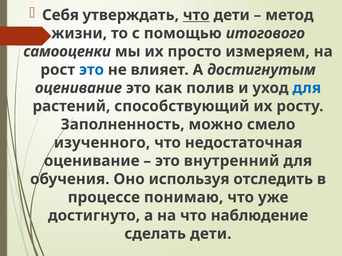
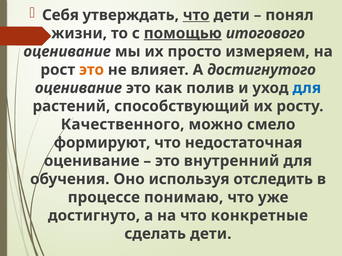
метод: метод -> понял
помощью underline: none -> present
самооценки at (67, 52): самооценки -> оценивание
это at (92, 70) colour: blue -> orange
достигнутым: достигнутым -> достигнутого
Заполненность: Заполненность -> Качественного
изученного: изученного -> формируют
наблюдение: наблюдение -> конкретные
